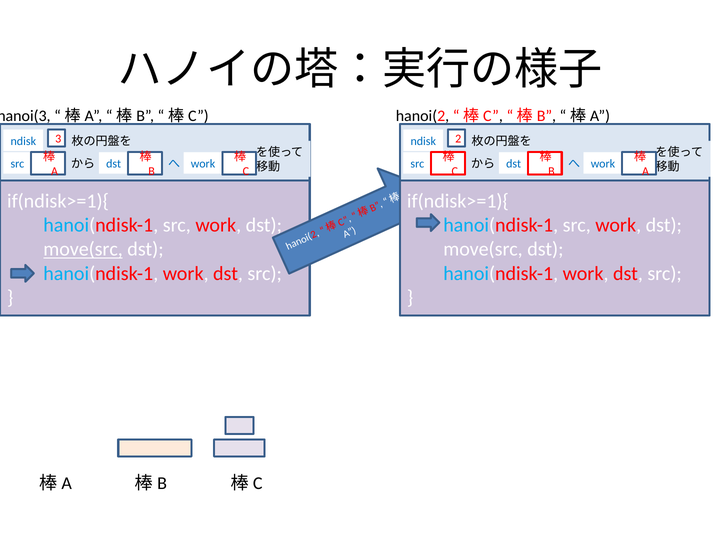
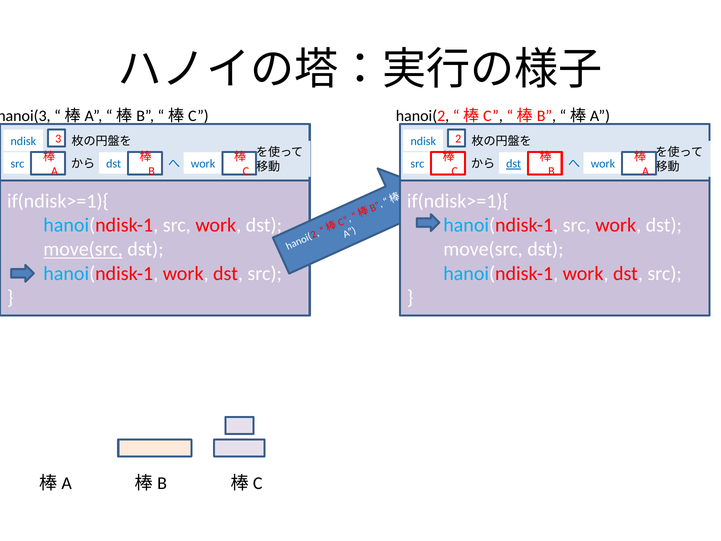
dst at (514, 164) underline: none -> present
